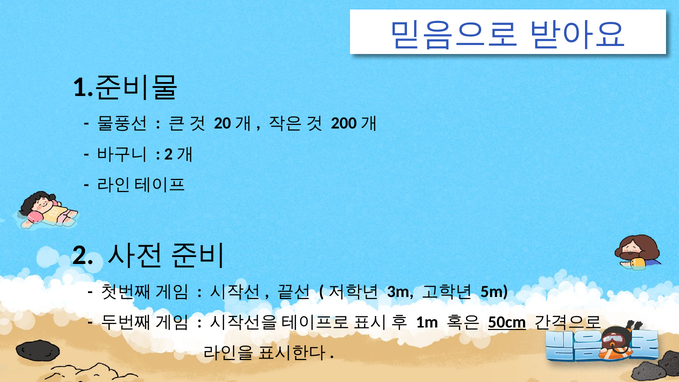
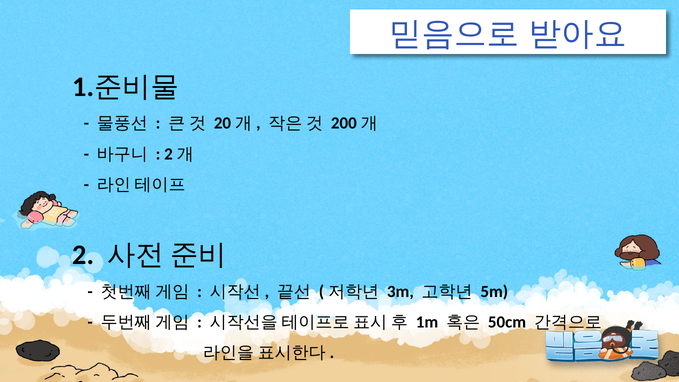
50cm underline: present -> none
